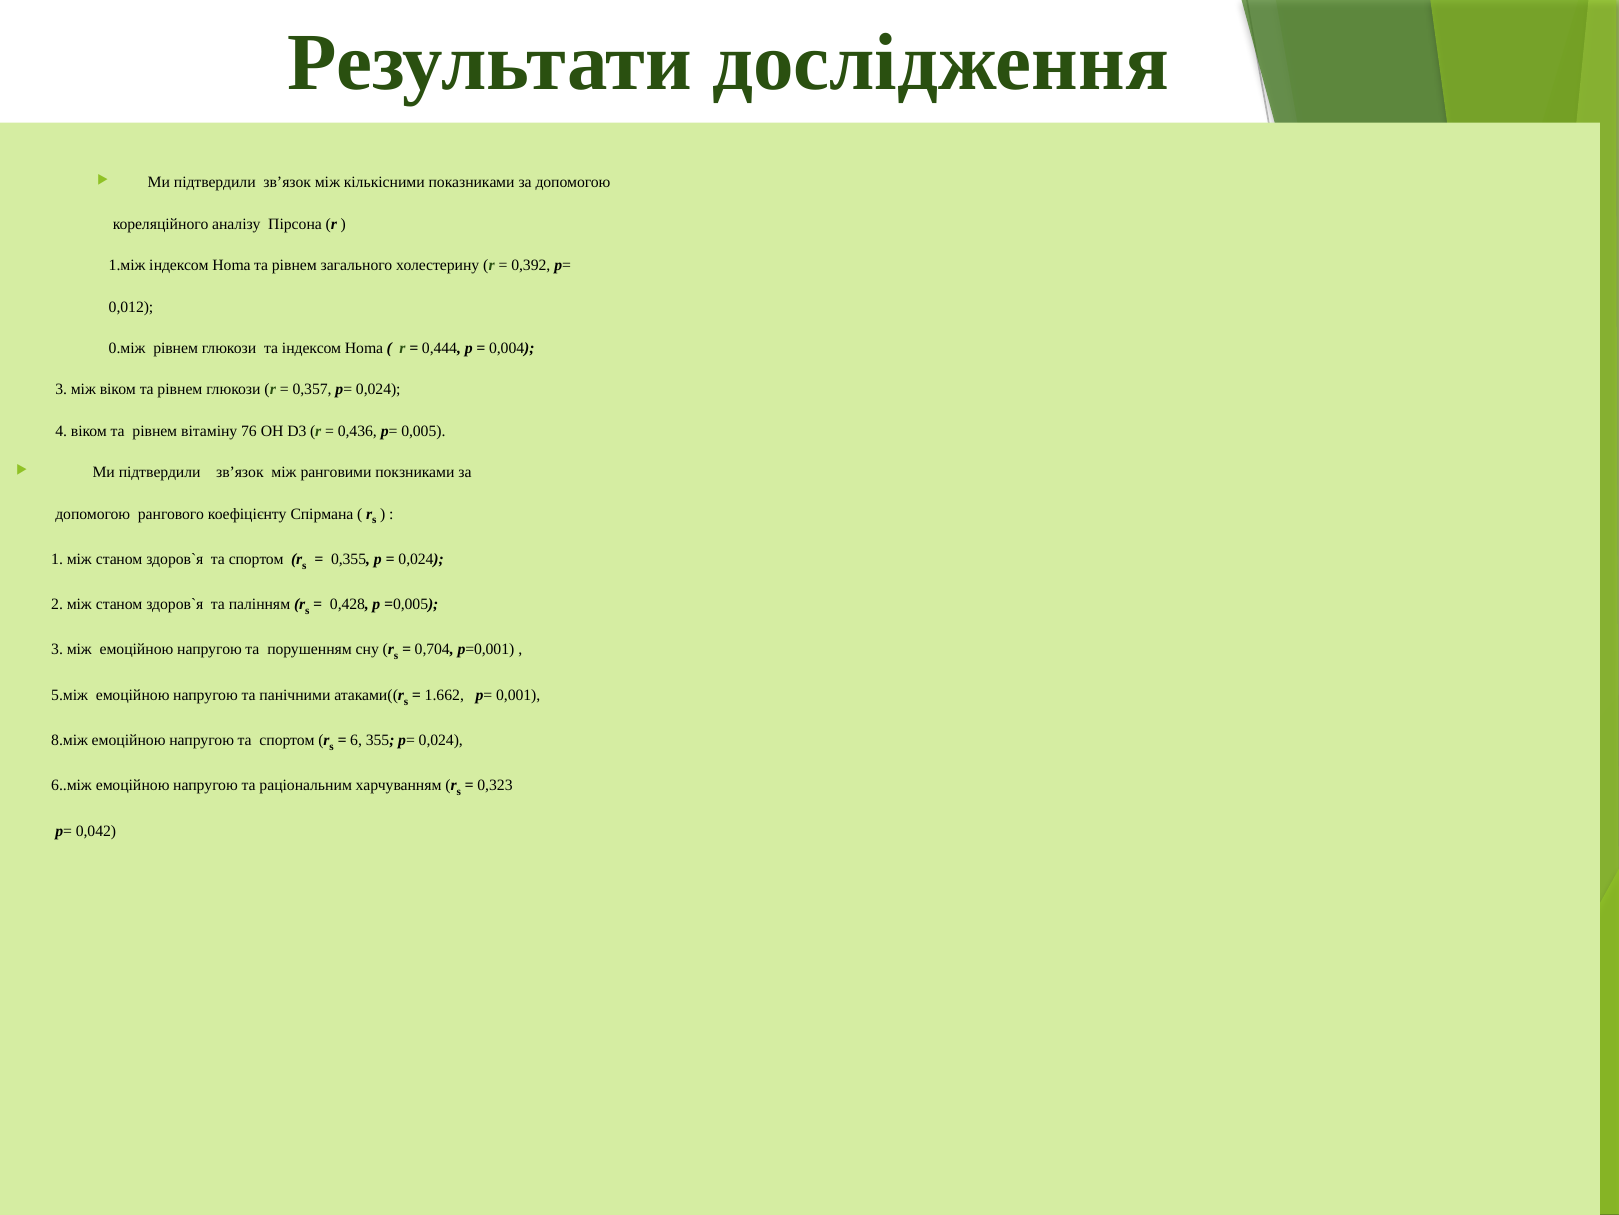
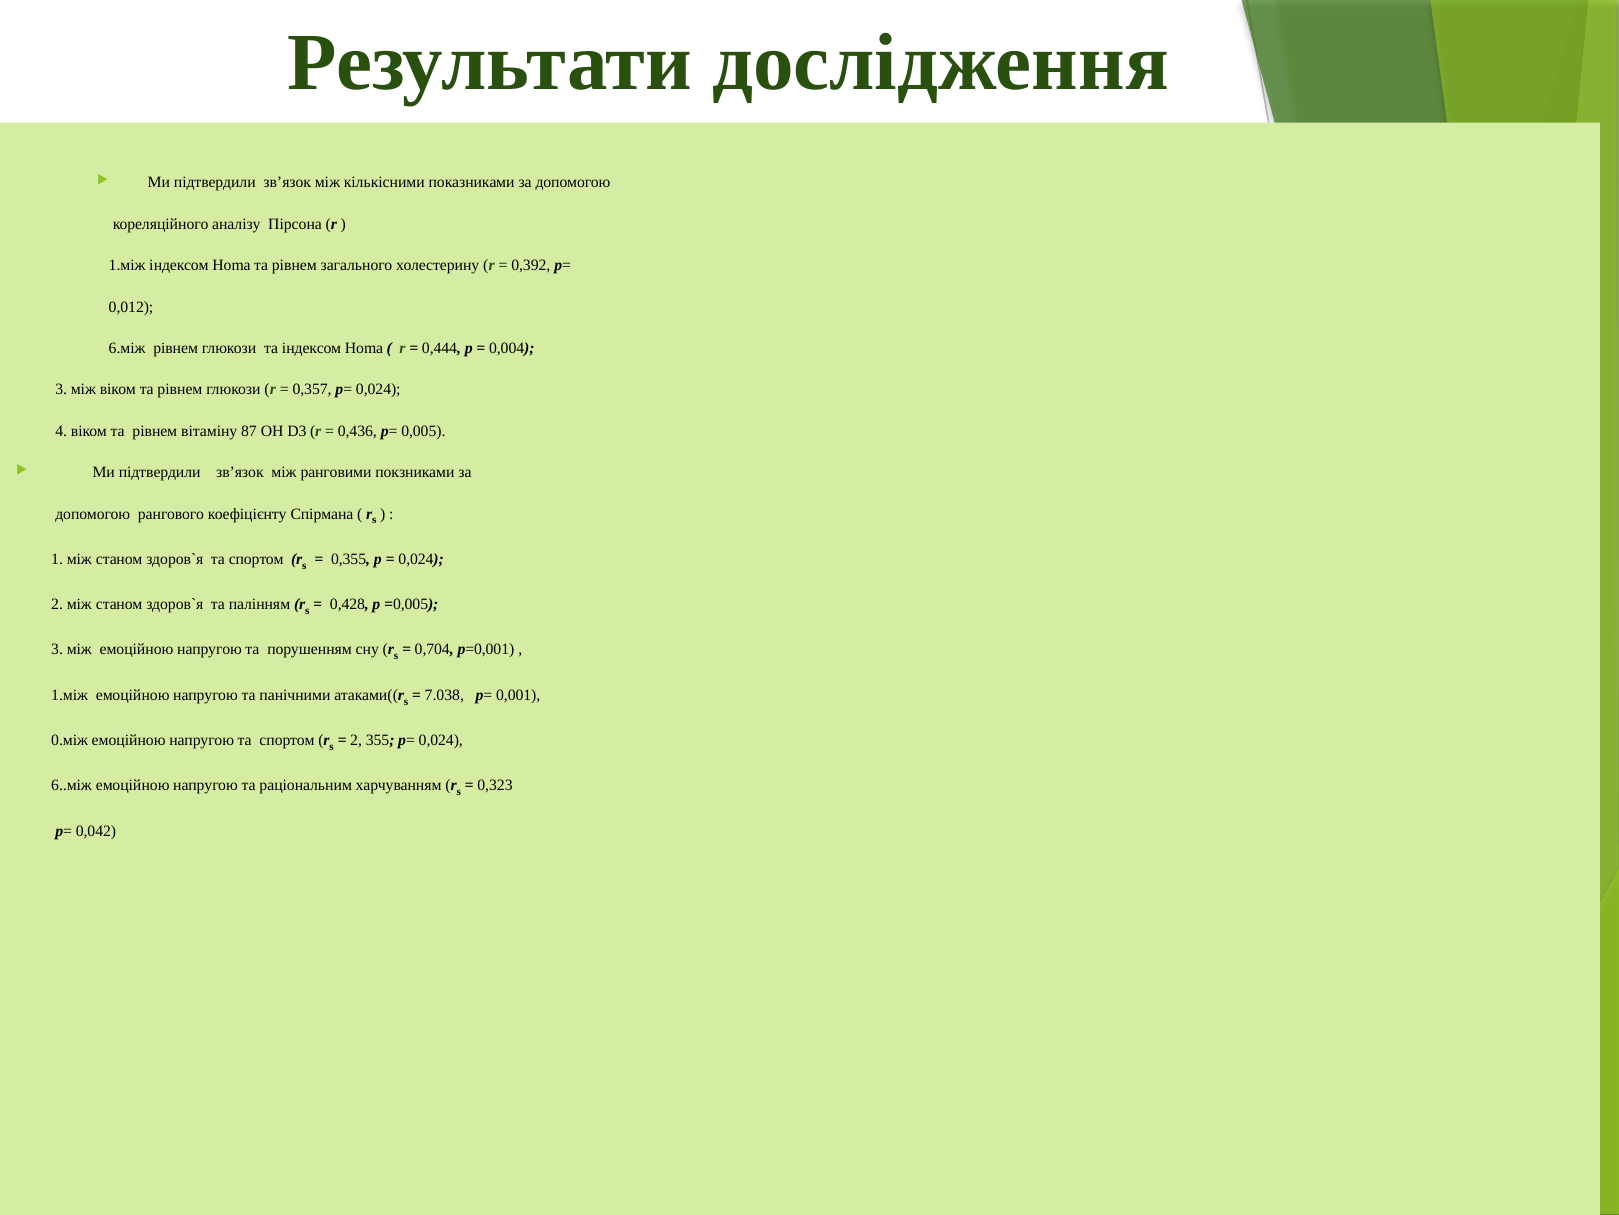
0.між: 0.між -> 6.між
76: 76 -> 87
5.між at (70, 695): 5.між -> 1.між
1.662: 1.662 -> 7.038
8.між: 8.між -> 0.між
6 at (356, 740): 6 -> 2
